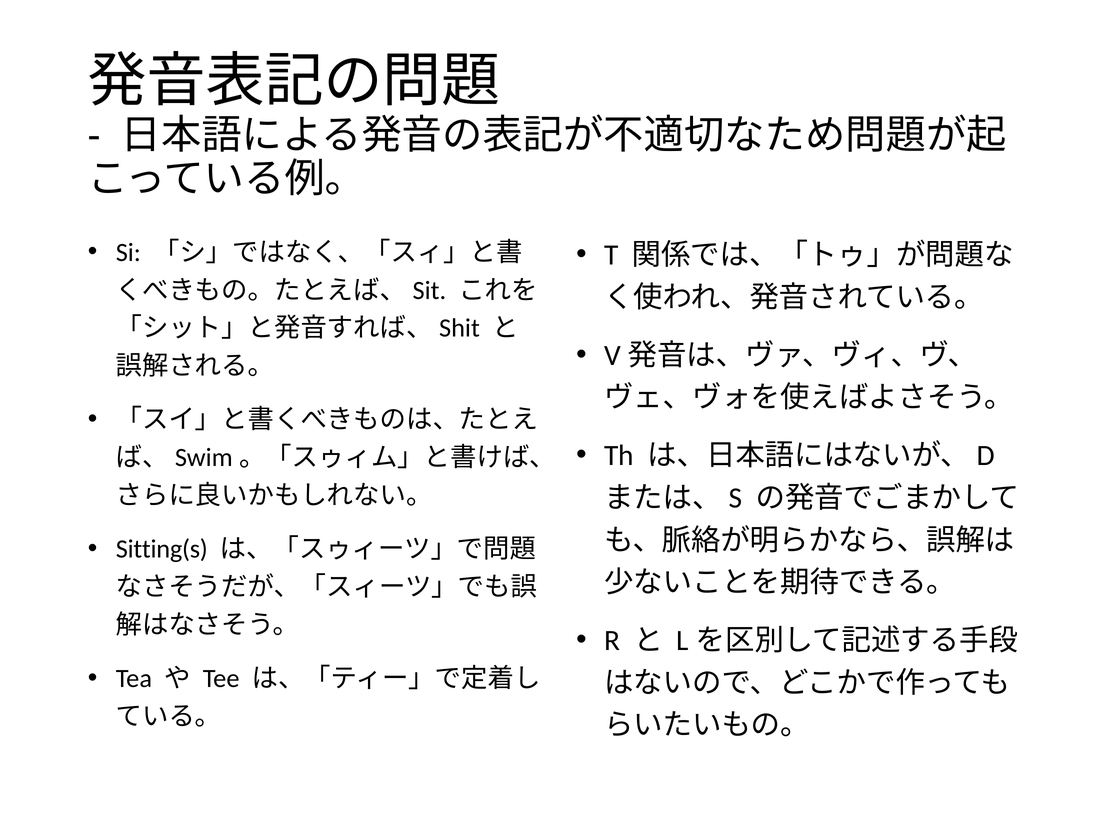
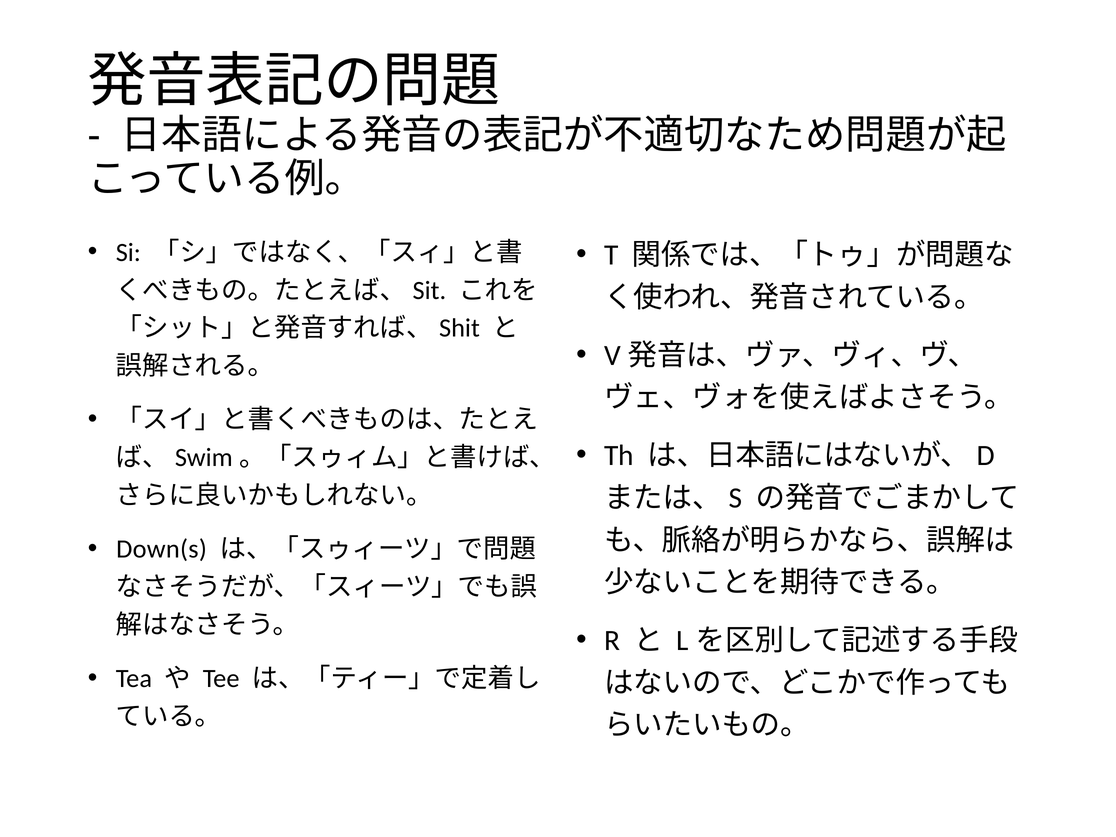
Sitting(s: Sitting(s -> Down(s
